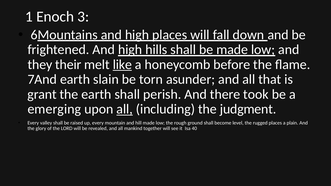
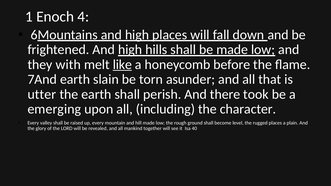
3: 3 -> 4
their: their -> with
grant: grant -> utter
all at (125, 109) underline: present -> none
judgment: judgment -> character
